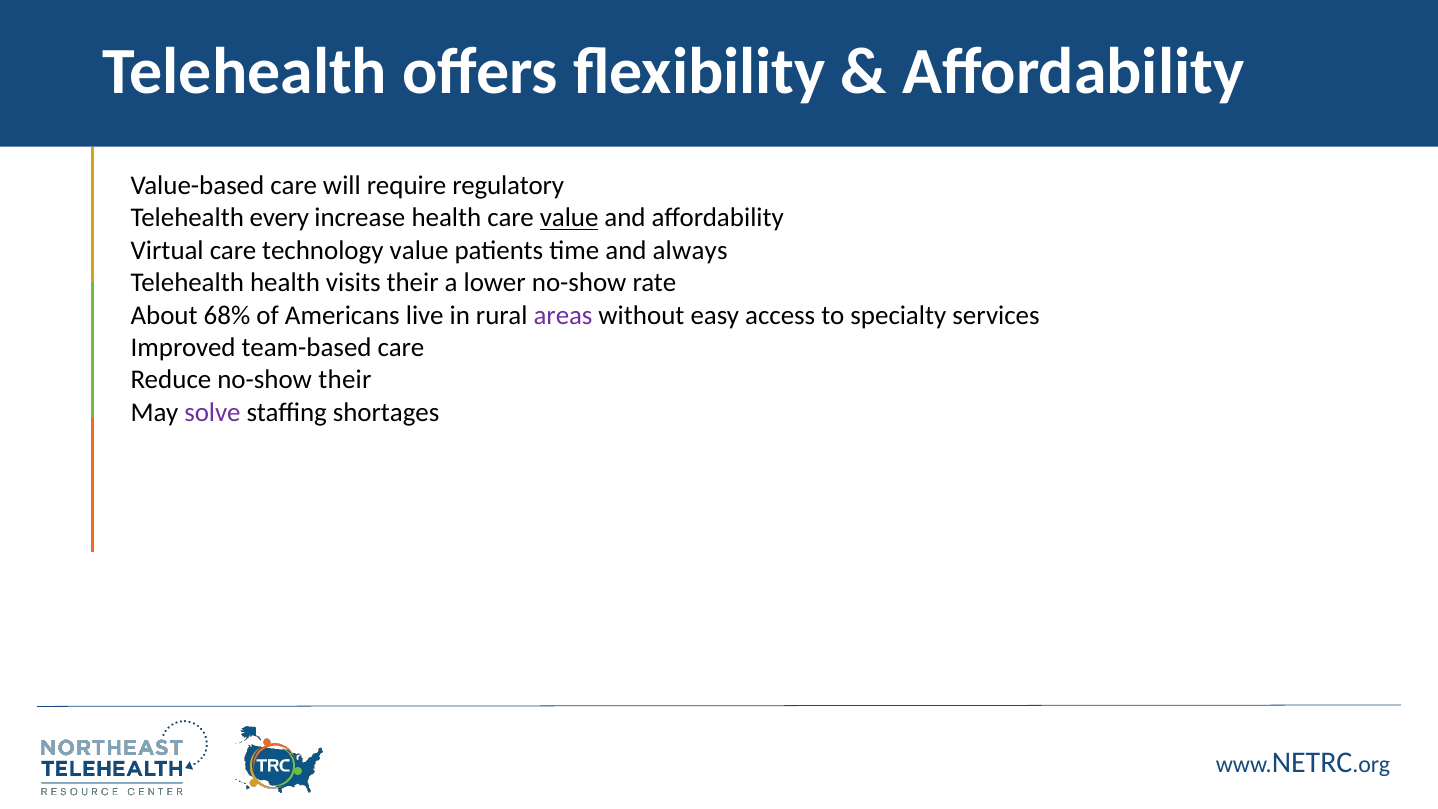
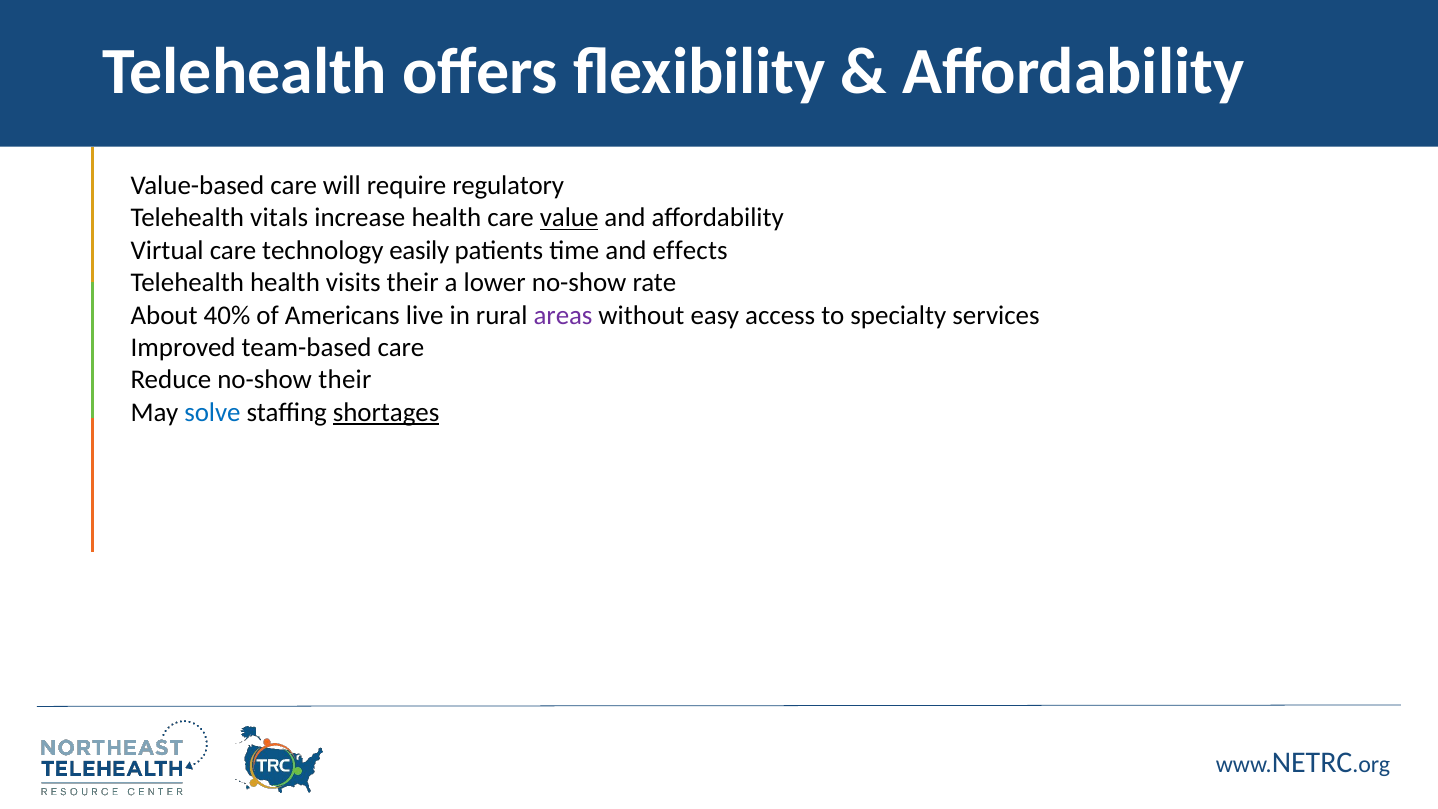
every: every -> vitals
technology value: value -> easily
always: always -> effects
68%: 68% -> 40%
solve colour: purple -> blue
shortages underline: none -> present
